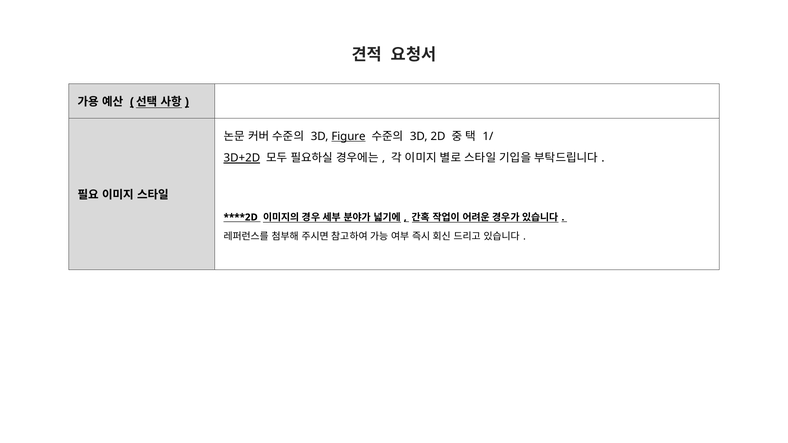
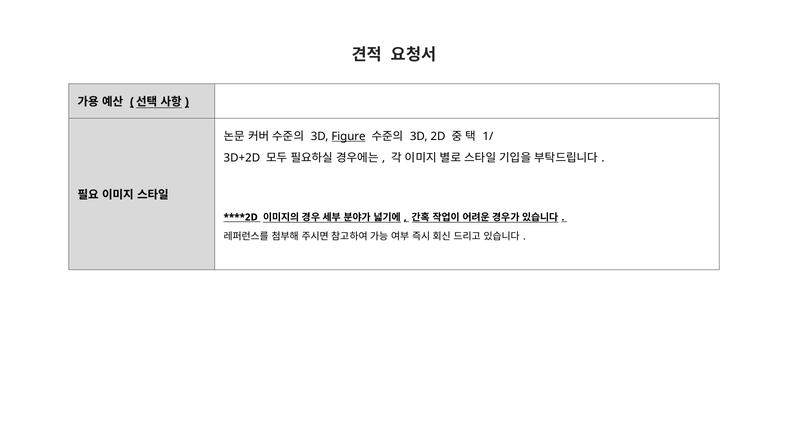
3D+2D underline: present -> none
